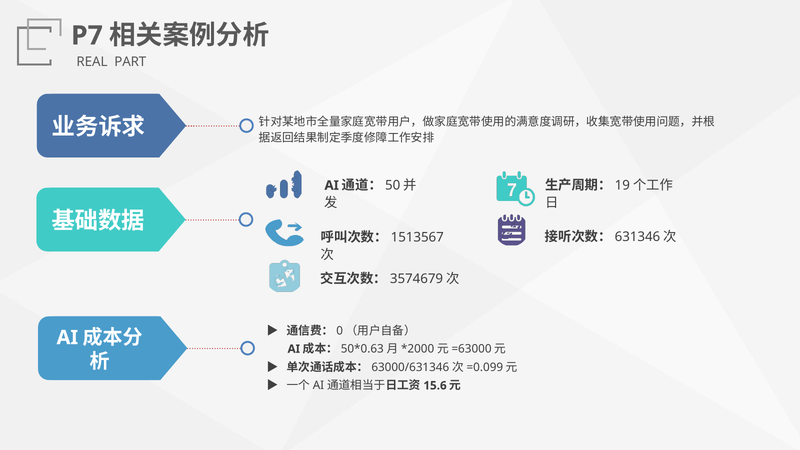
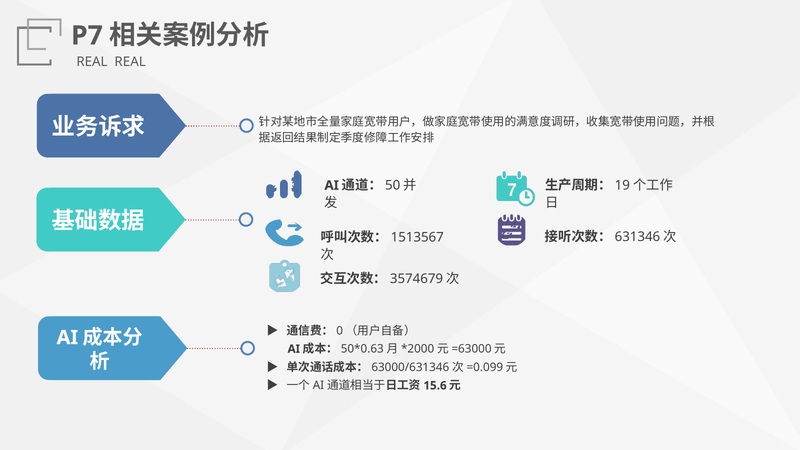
REAL PART: PART -> REAL
